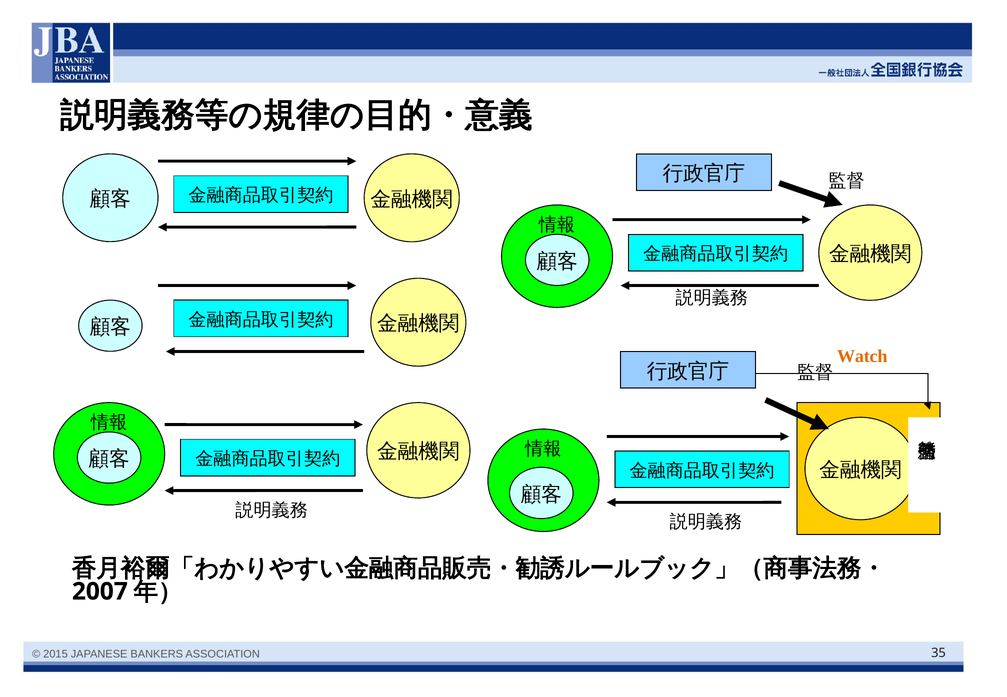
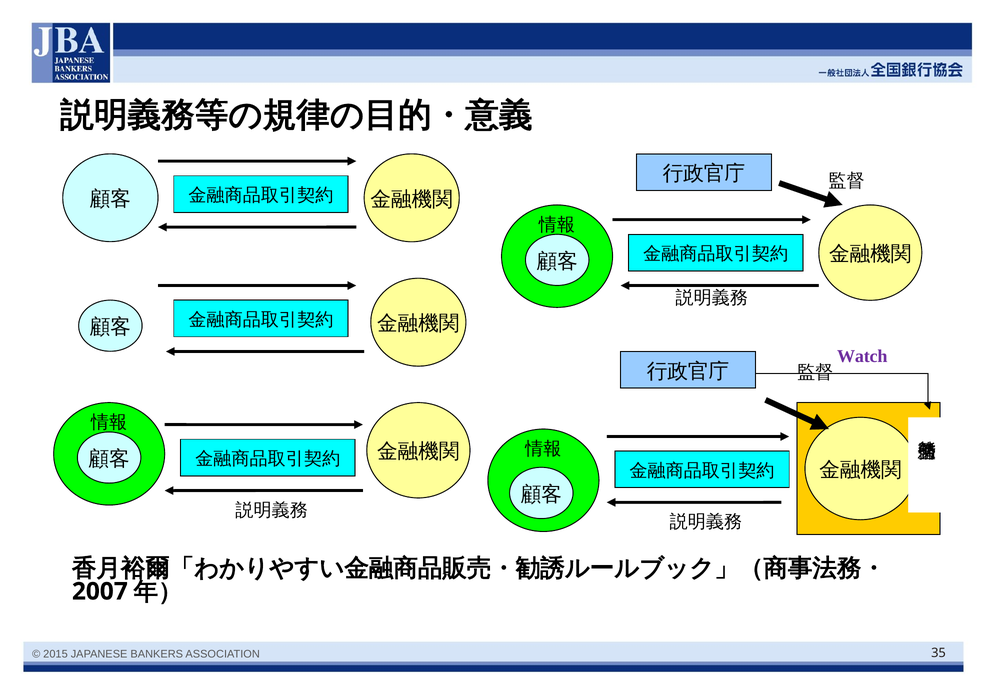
Watch colour: orange -> purple
